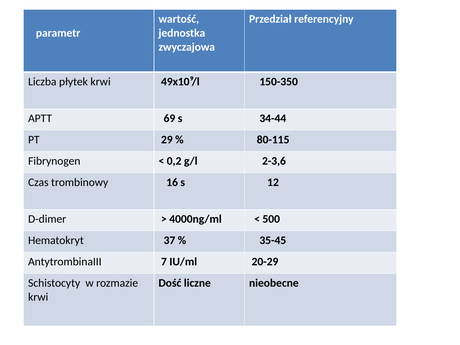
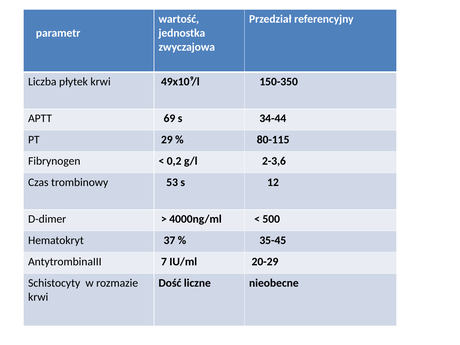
16: 16 -> 53
